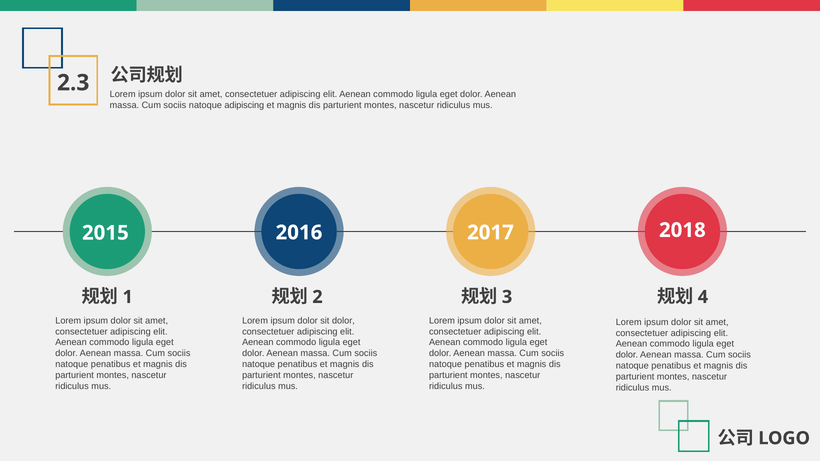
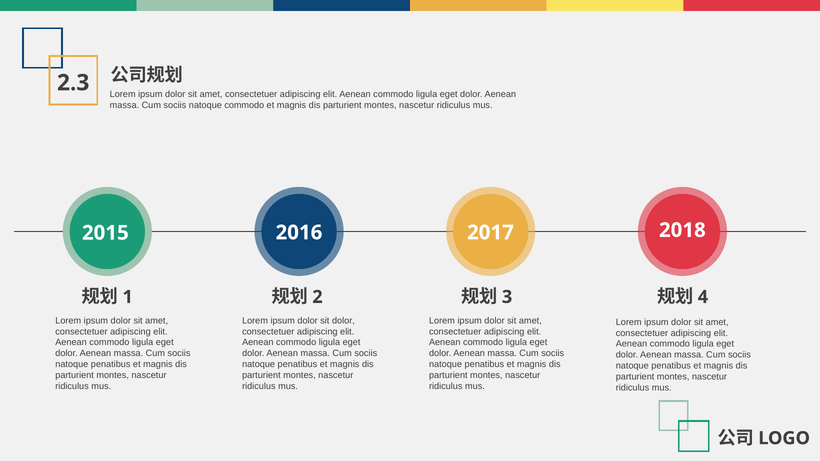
natoque adipiscing: adipiscing -> commodo
